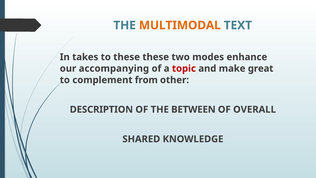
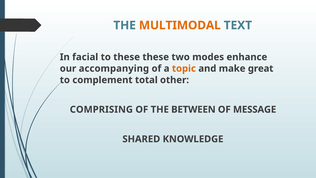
takes: takes -> facial
topic colour: red -> orange
from: from -> total
DESCRIPTION: DESCRIPTION -> COMPRISING
OVERALL: OVERALL -> MESSAGE
